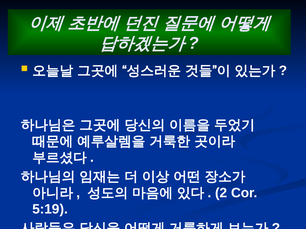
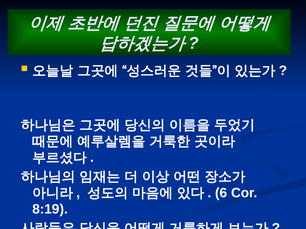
2: 2 -> 6
5:19: 5:19 -> 8:19
